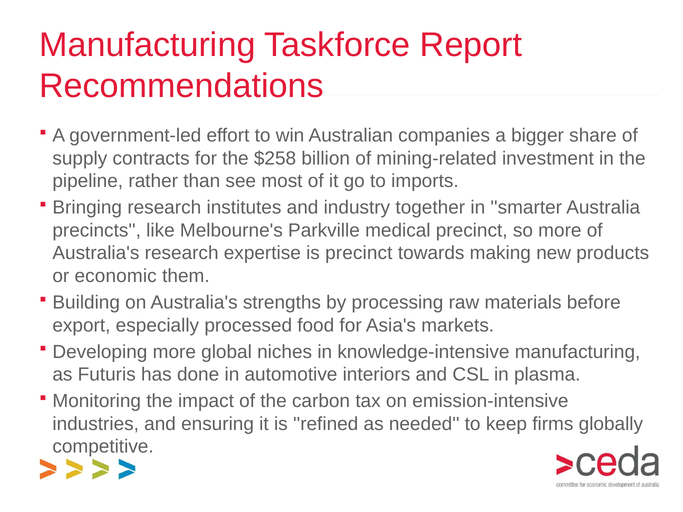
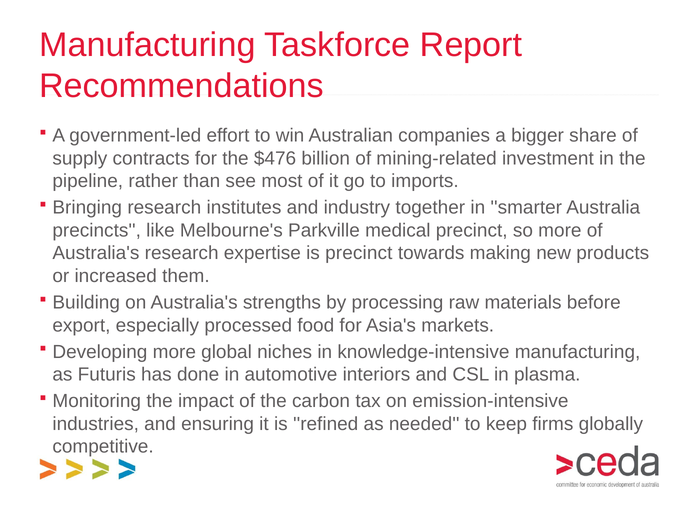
$258: $258 -> $476
economic: economic -> increased
